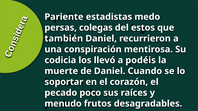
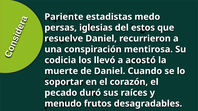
colegas: colegas -> iglesias
también: también -> resuelve
podéis: podéis -> acostó
poco: poco -> duró
